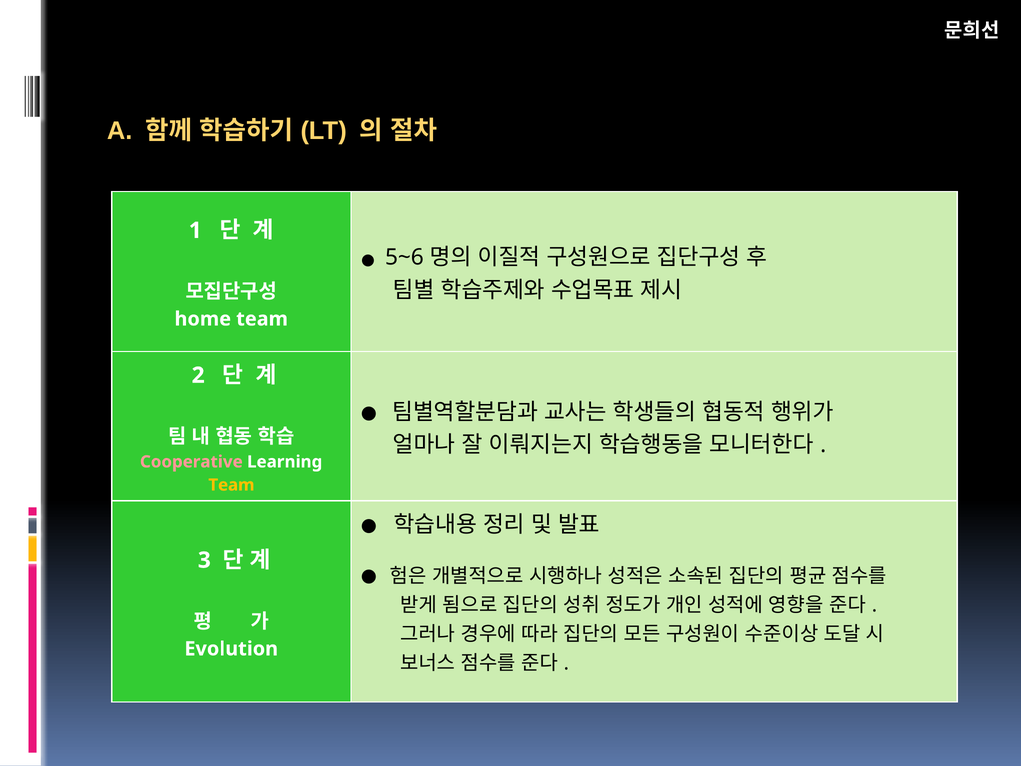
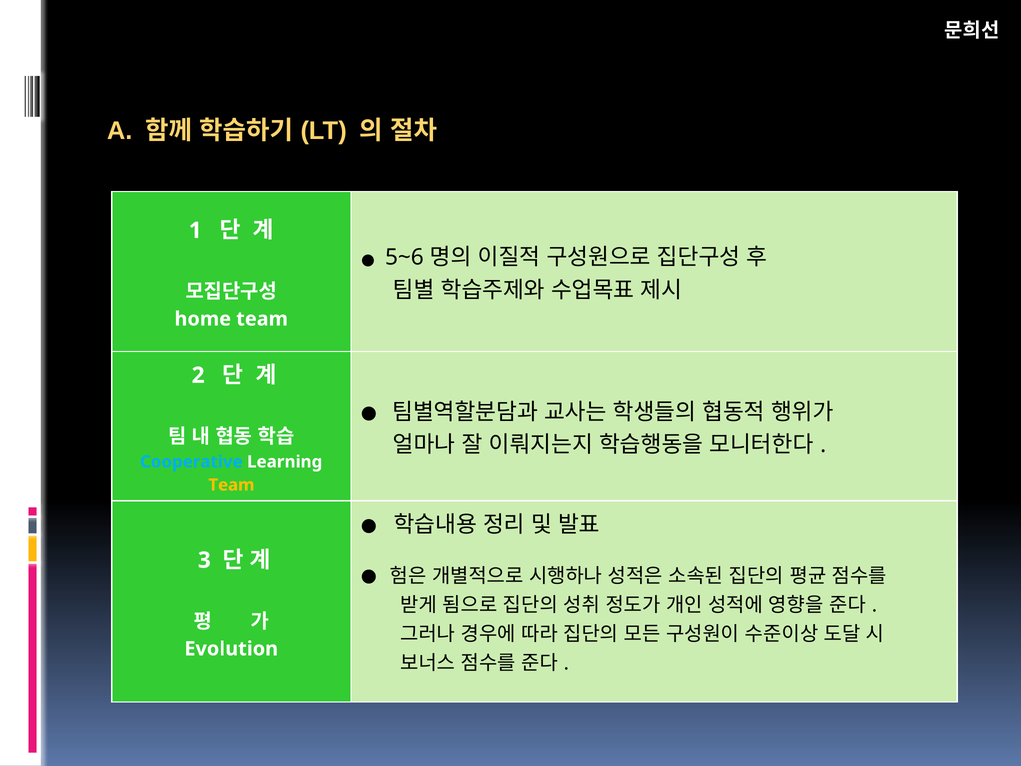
Cooperative colour: pink -> light blue
